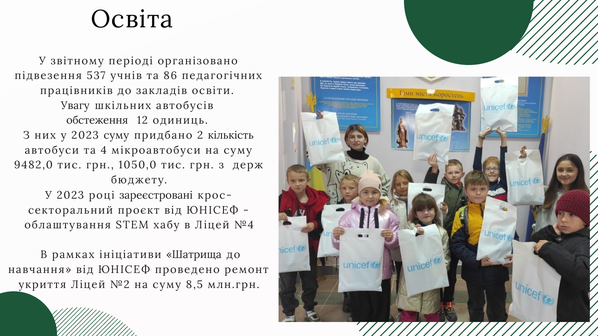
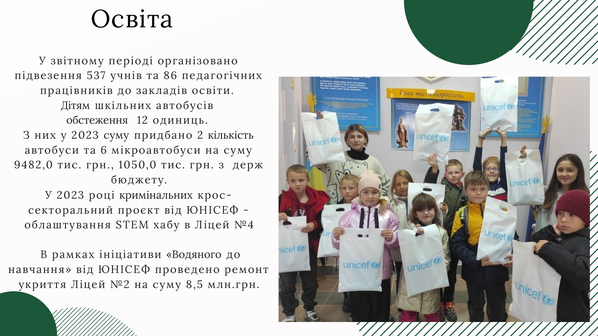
Увагу: Увагу -> Дітям
4: 4 -> 6
зареєстровані: зареєстровані -> кримінальних
Шатрища: Шатрища -> Водяного
